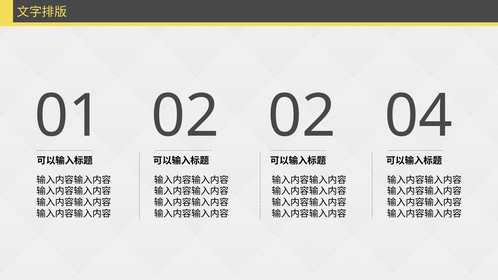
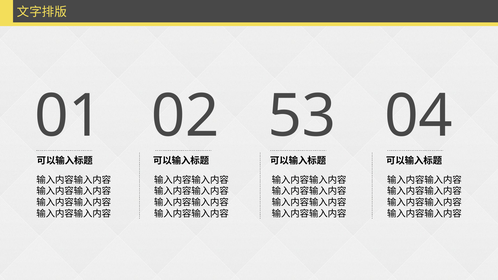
02 02: 02 -> 53
